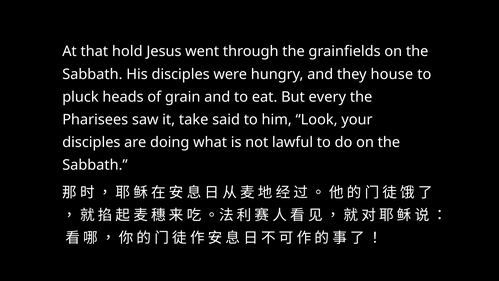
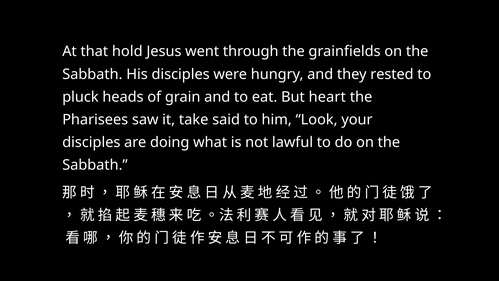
house: house -> rested
every: every -> heart
